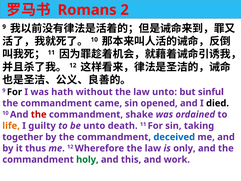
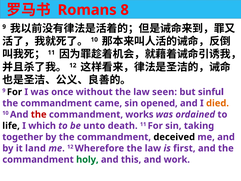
2: 2 -> 8
hath: hath -> once
law unto: unto -> seen
died colour: black -> orange
shake: shake -> works
life colour: orange -> black
guilty: guilty -> which
deceived colour: blue -> black
thus: thus -> land
only: only -> first
